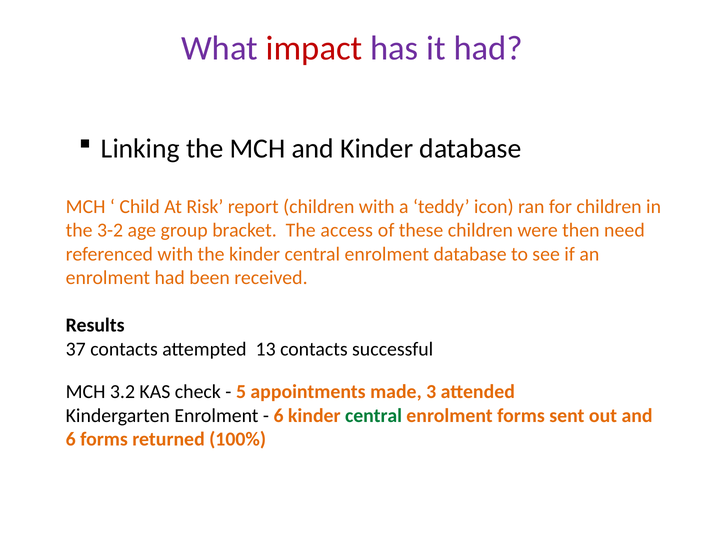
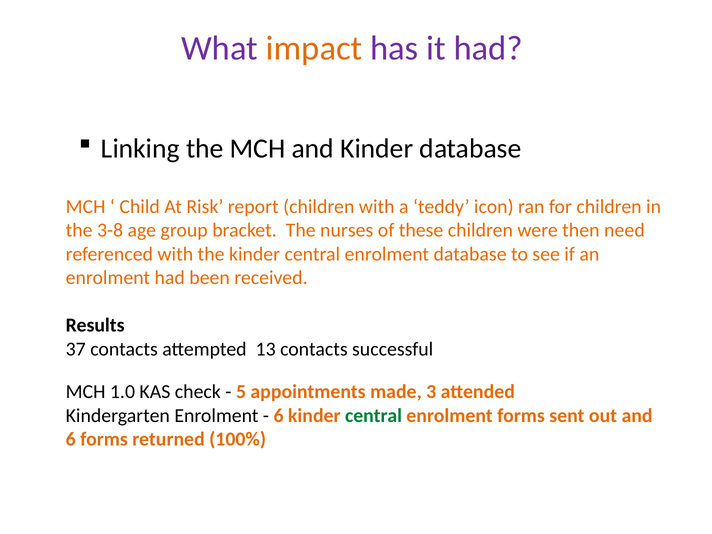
impact colour: red -> orange
3-2: 3-2 -> 3-8
access: access -> nurses
3.2: 3.2 -> 1.0
